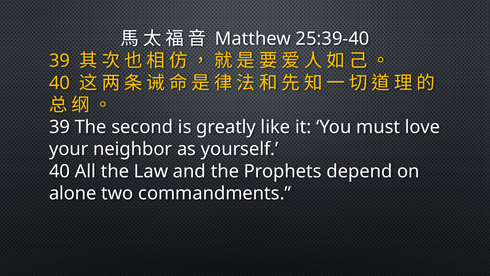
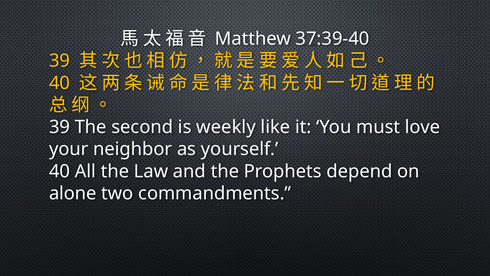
25:39-40: 25:39-40 -> 37:39-40
greatly: greatly -> weekly
